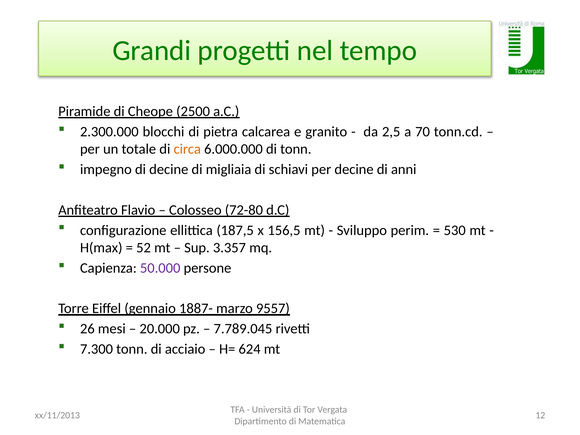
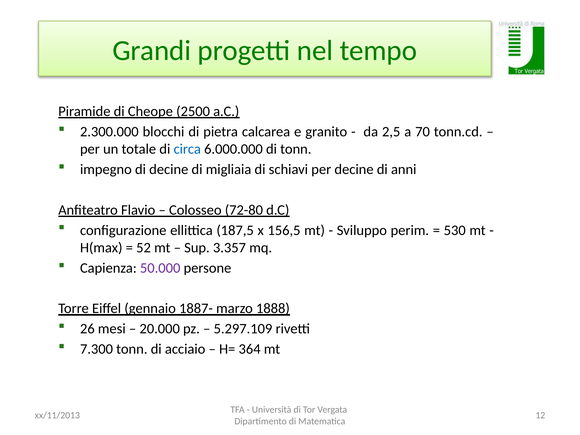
circa colour: orange -> blue
9557: 9557 -> 1888
7.789.045: 7.789.045 -> 5.297.109
624: 624 -> 364
